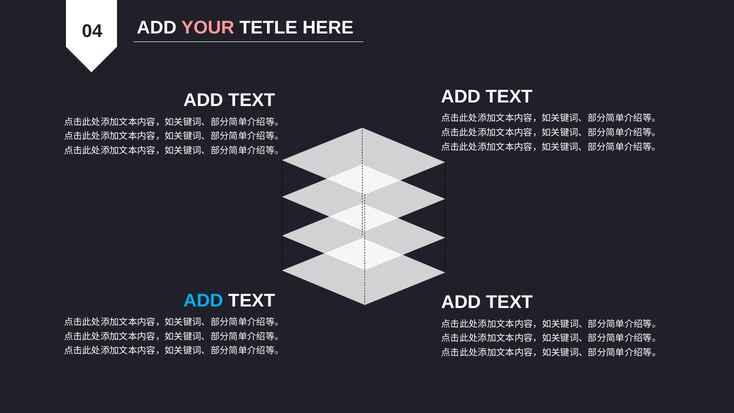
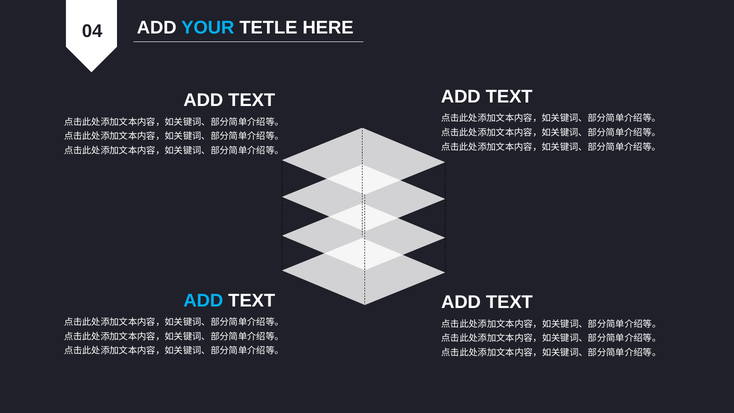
YOUR colour: pink -> light blue
